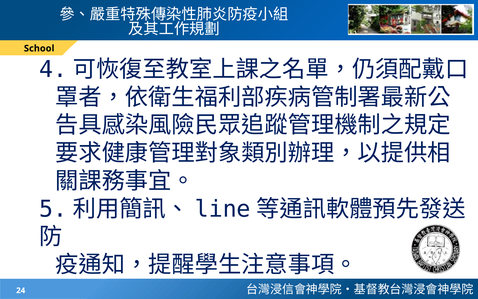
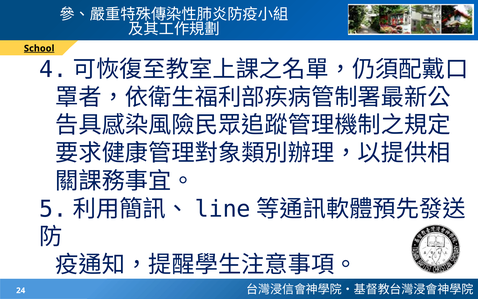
School underline: none -> present
